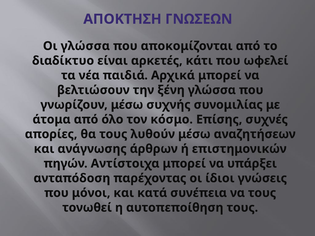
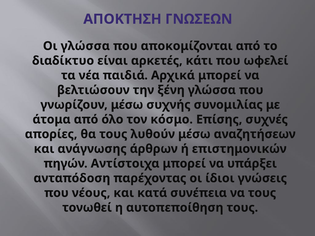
μόνοι: μόνοι -> νέους
